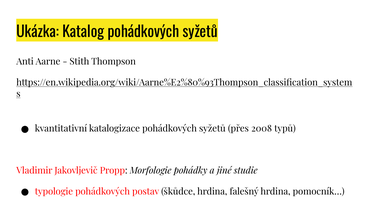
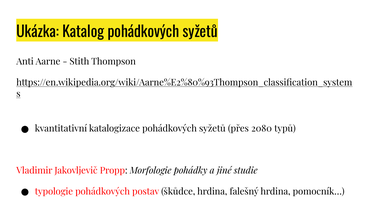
2008: 2008 -> 2080
